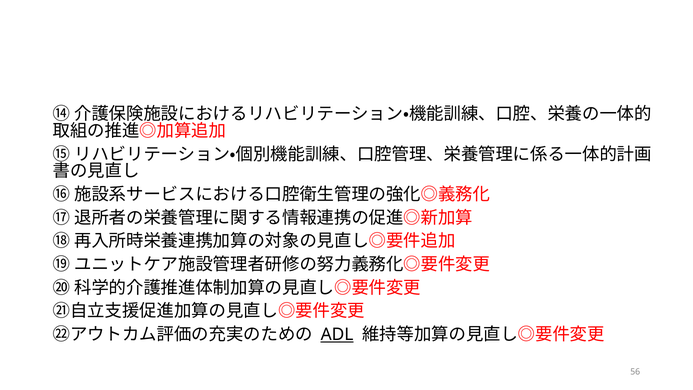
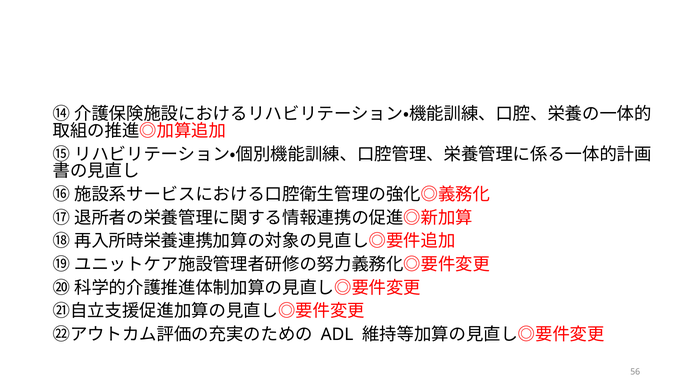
ADL underline: present -> none
